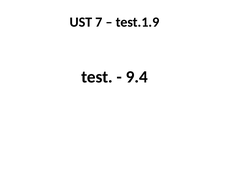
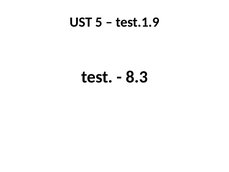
7: 7 -> 5
9.4: 9.4 -> 8.3
